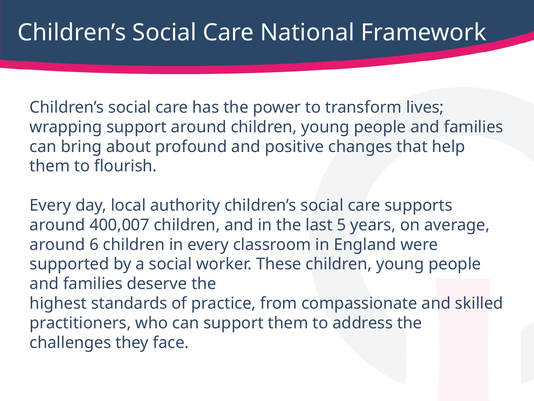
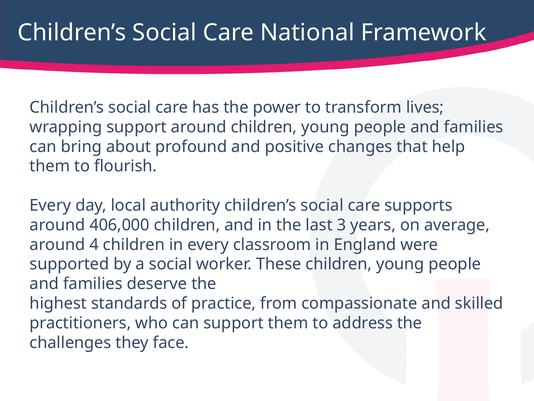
400,007: 400,007 -> 406,000
5: 5 -> 3
6: 6 -> 4
